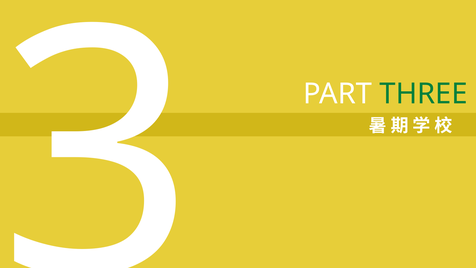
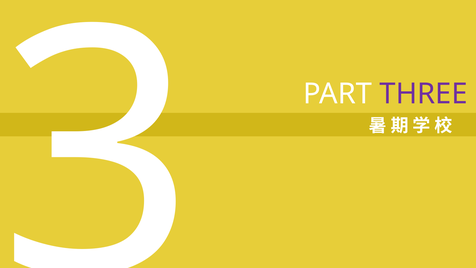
THREE colour: green -> purple
